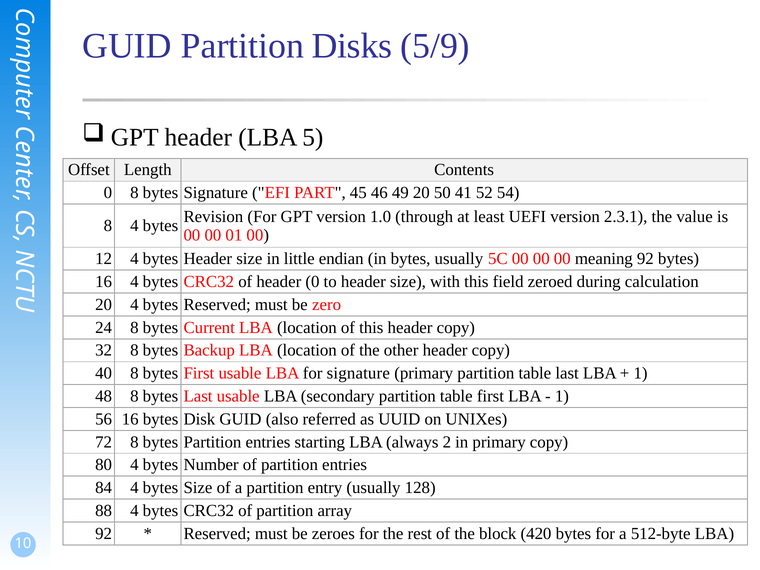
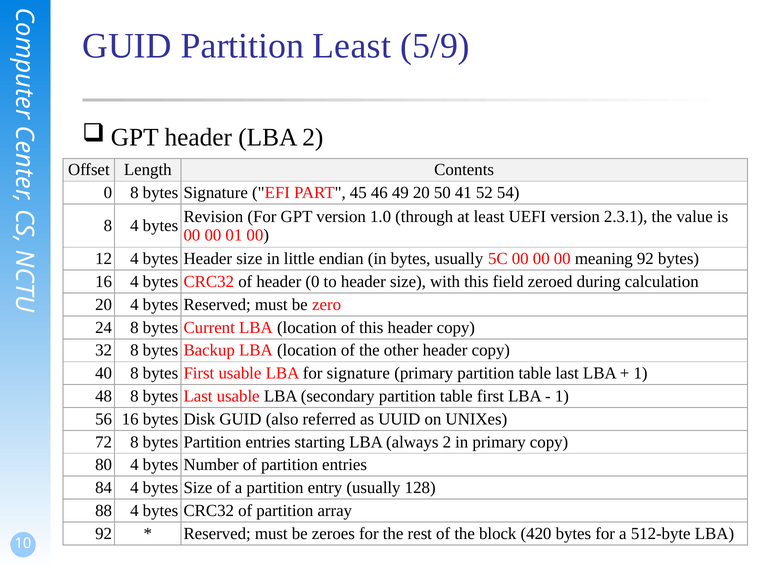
Partition Disks: Disks -> Least
LBA 5: 5 -> 2
